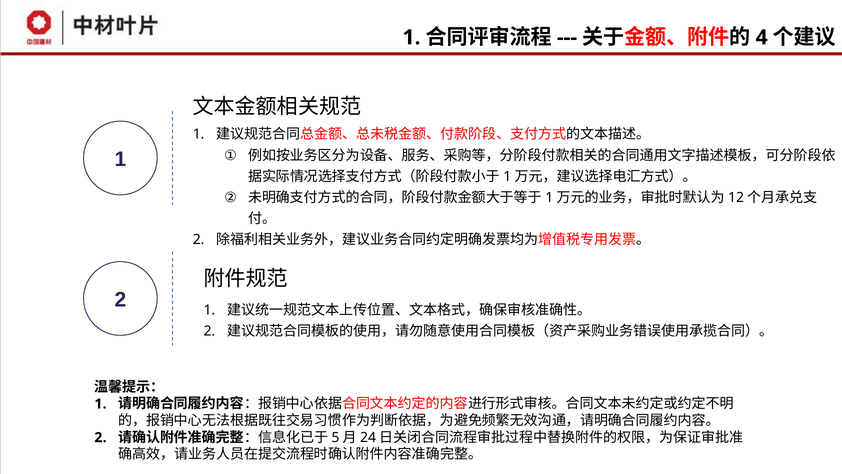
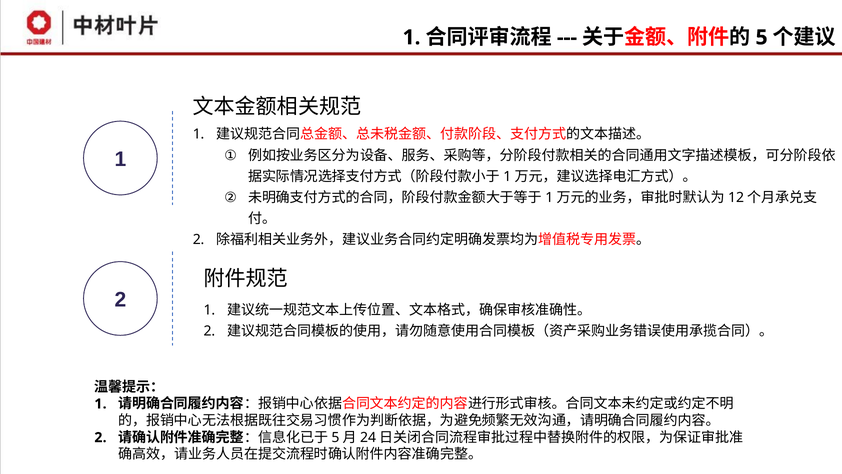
4: 4 -> 5
